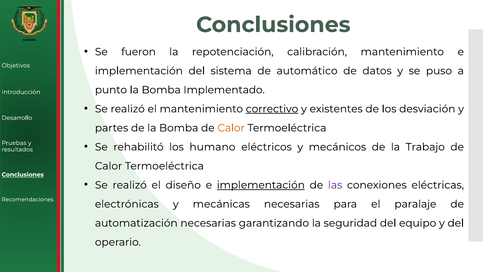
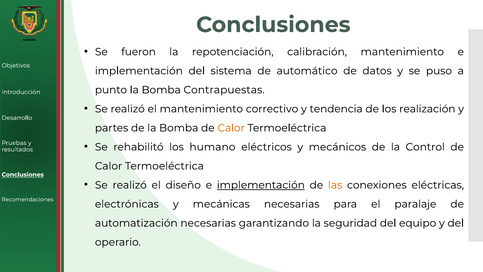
Implementado: Implementado -> Contrapuestas
correctivo underline: present -> none
existentes: existentes -> tendencia
desviación: desviación -> realización
Trabajo: Trabajo -> Control
las colour: purple -> orange
